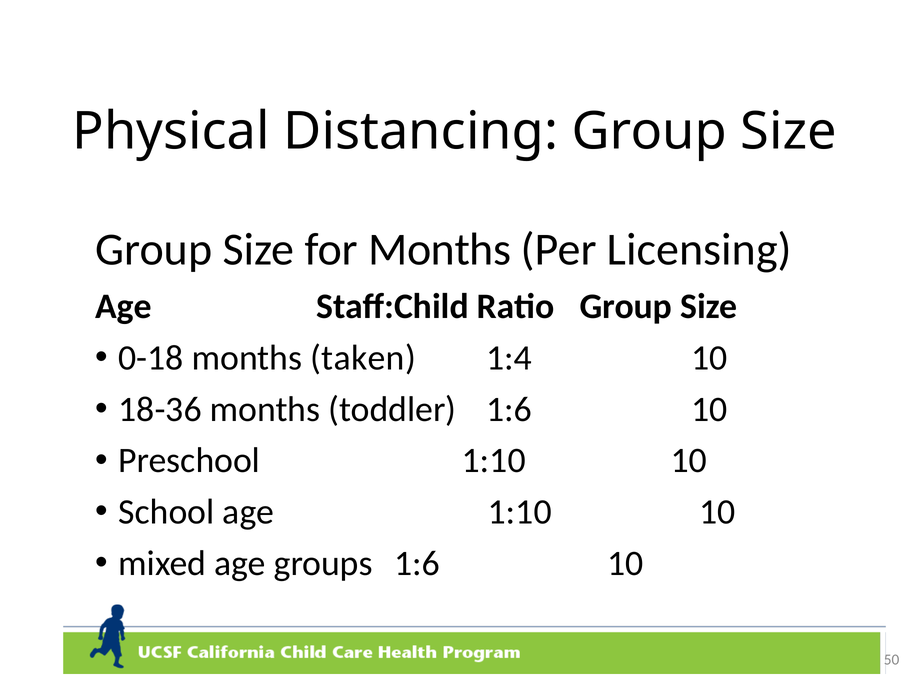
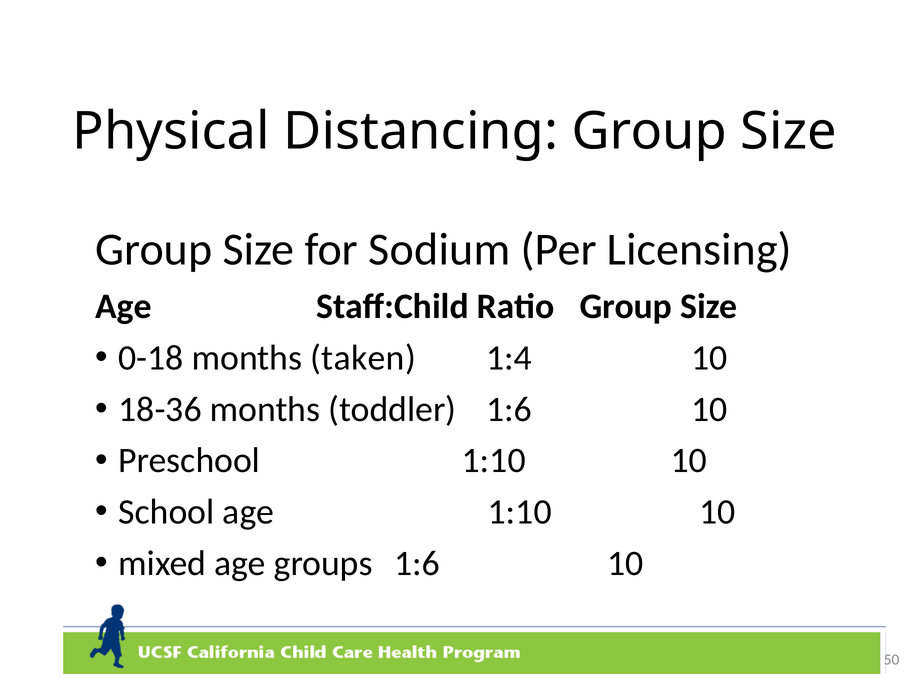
for Months: Months -> Sodium
